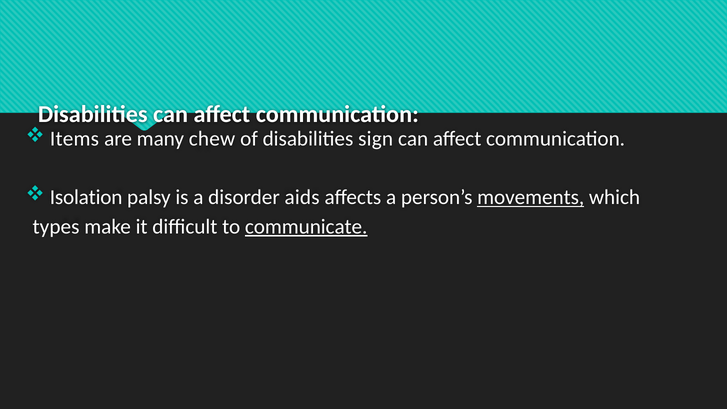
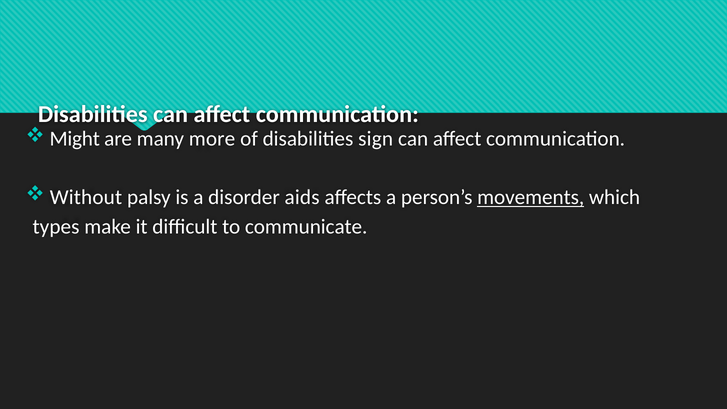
Items: Items -> Might
chew: chew -> more
Isolation: Isolation -> Without
communicate underline: present -> none
